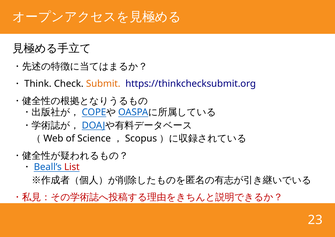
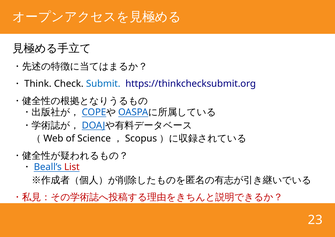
Submit colour: orange -> blue
